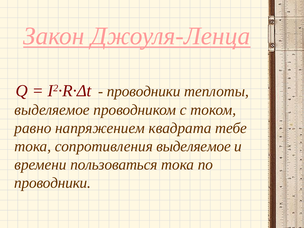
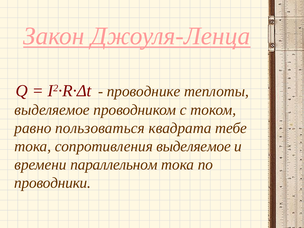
проводники at (144, 91): проводники -> проводнике
напряжением: напряжением -> пользоваться
пользоваться: пользоваться -> параллельном
